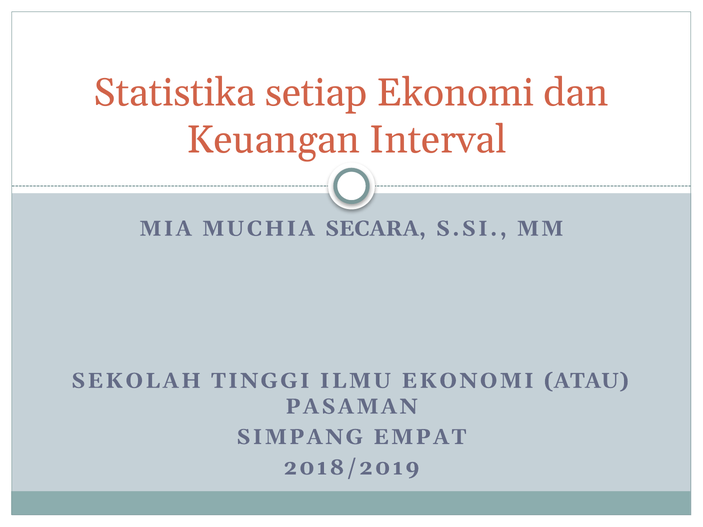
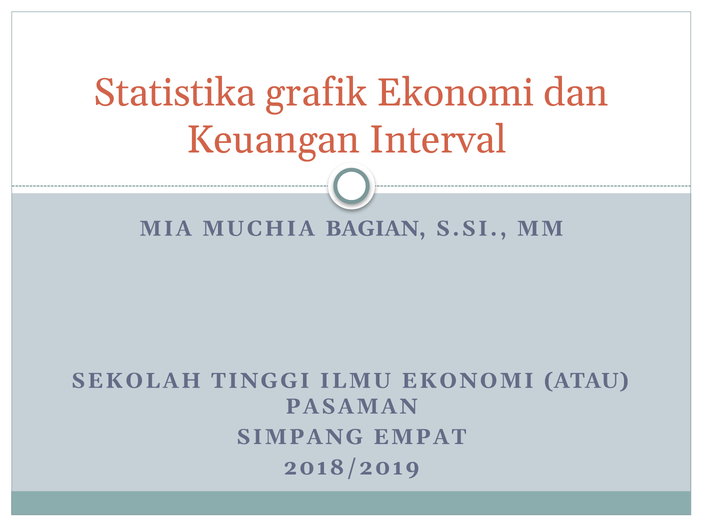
setiap: setiap -> grafik
SECARA: SECARA -> BAGIAN
